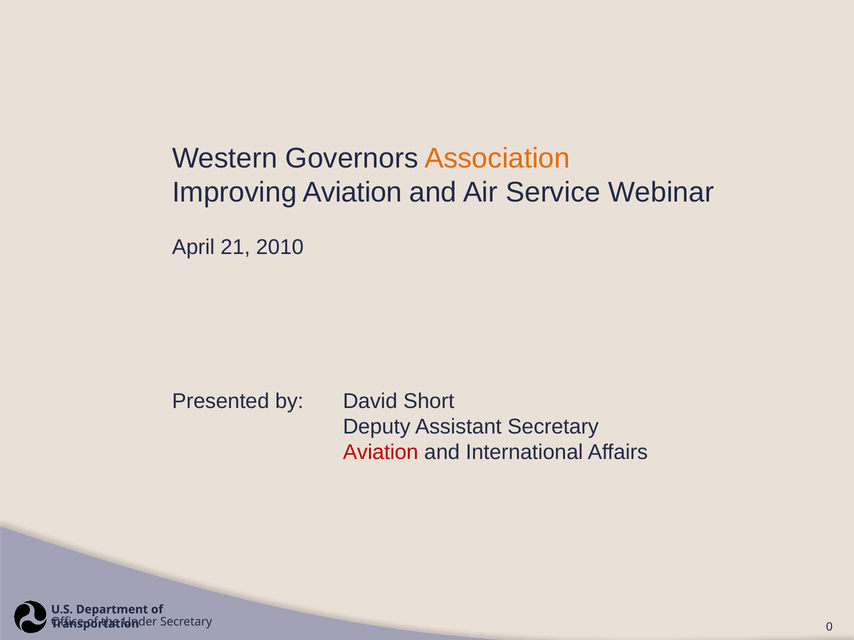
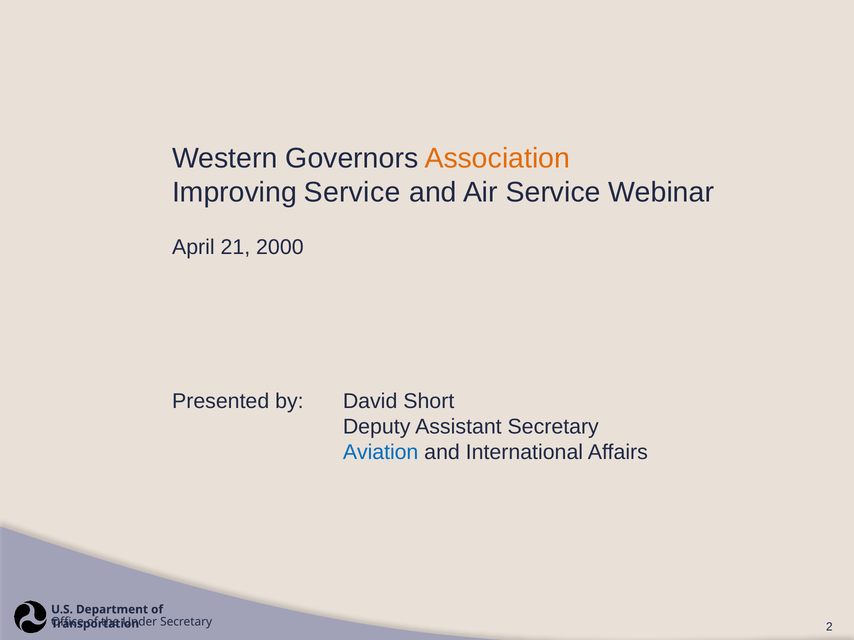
Improving Aviation: Aviation -> Service
2010: 2010 -> 2000
Aviation at (381, 453) colour: red -> blue
0: 0 -> 2
